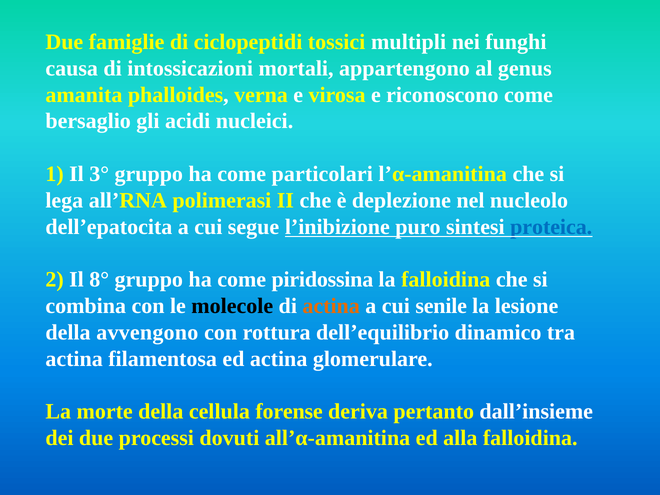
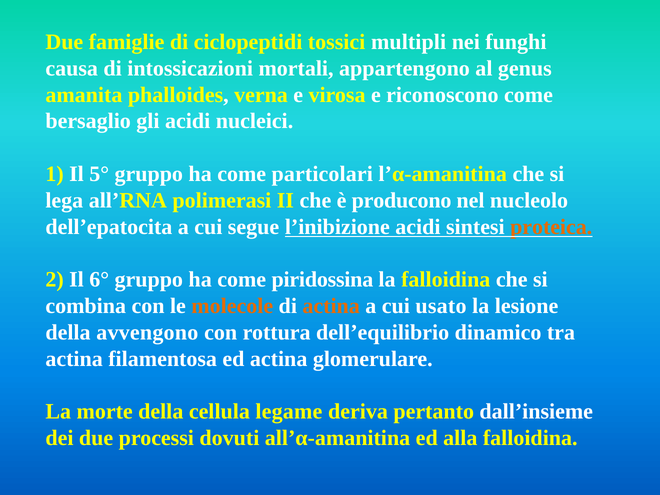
3°: 3° -> 5°
deplezione: deplezione -> producono
l’inibizione puro: puro -> acidi
proteica colour: blue -> orange
8°: 8° -> 6°
molecole colour: black -> orange
senile: senile -> usato
forense: forense -> legame
